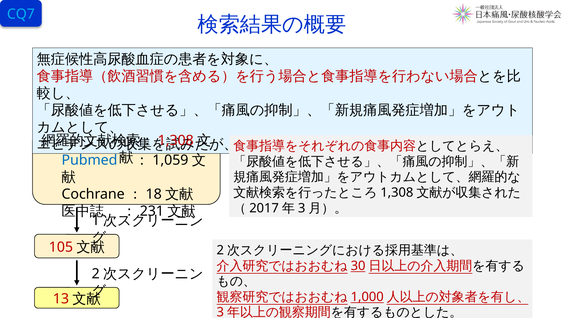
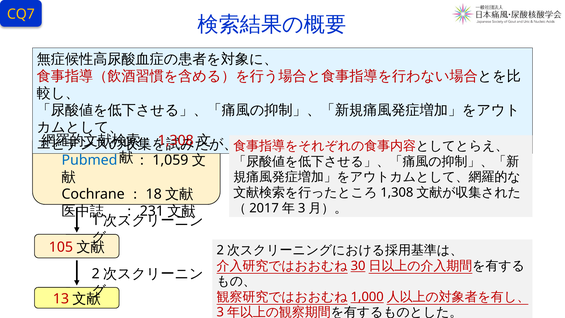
CQ7 colour: light blue -> yellow
